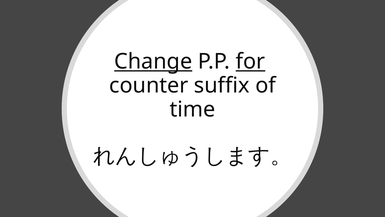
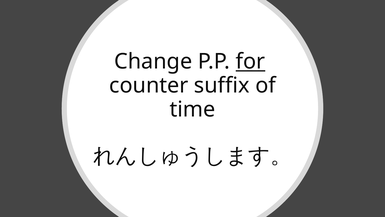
Change underline: present -> none
